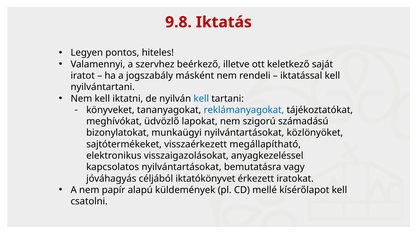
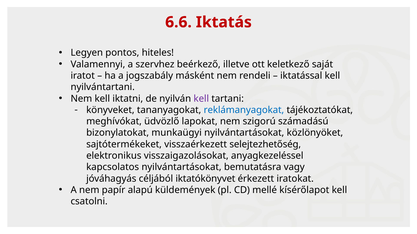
9.8: 9.8 -> 6.6
kell at (201, 99) colour: blue -> purple
megállapítható: megállapítható -> selejtezhetőség
